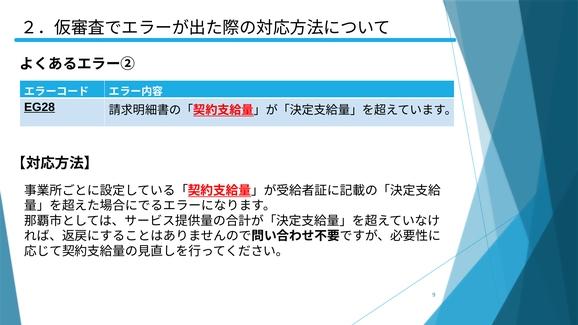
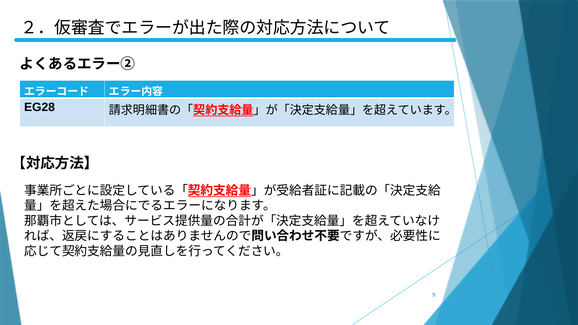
EG28 underline: present -> none
